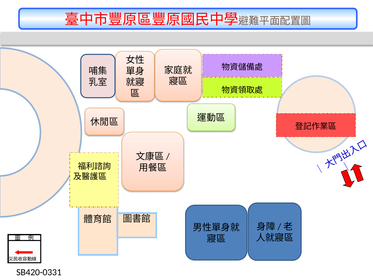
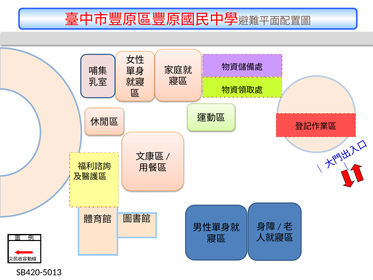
SB420-0331: SB420-0331 -> SB420-5013
